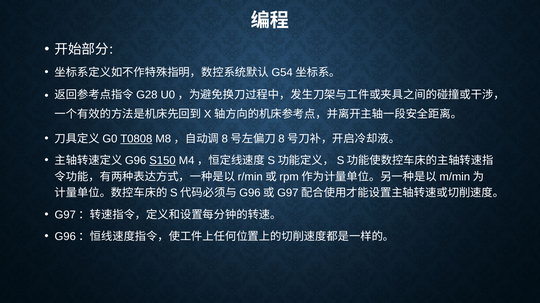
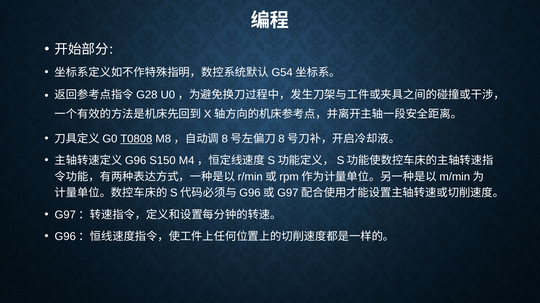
S150 underline: present -> none
